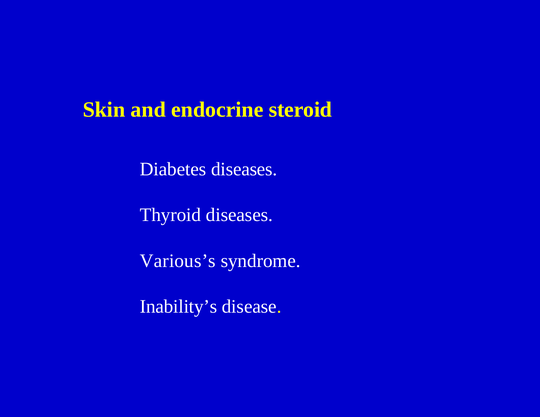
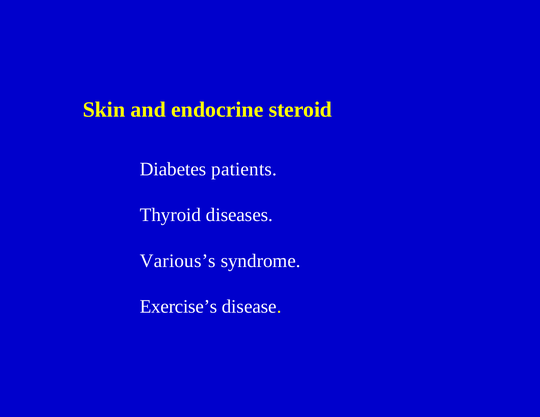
Diabetes diseases: diseases -> patients
Inability’s: Inability’s -> Exercise’s
